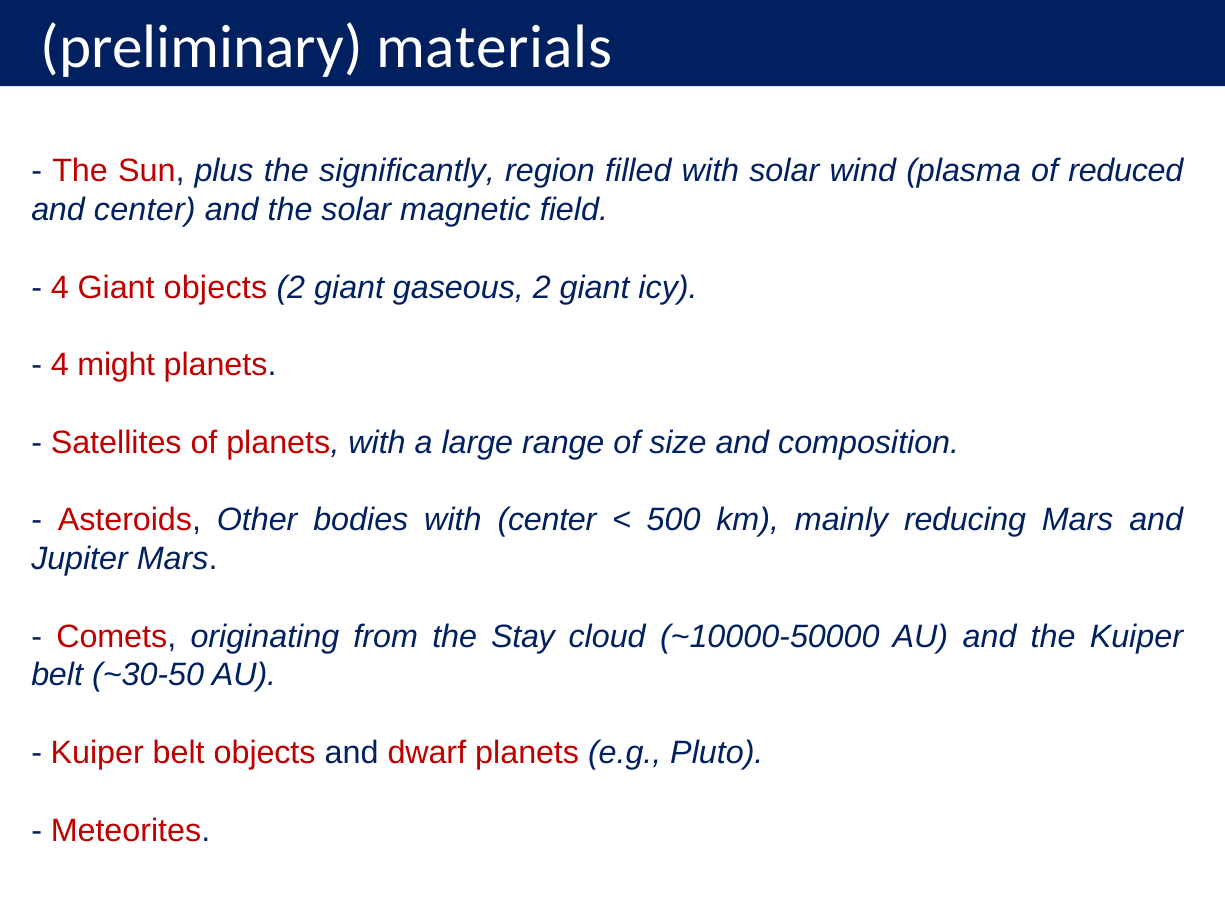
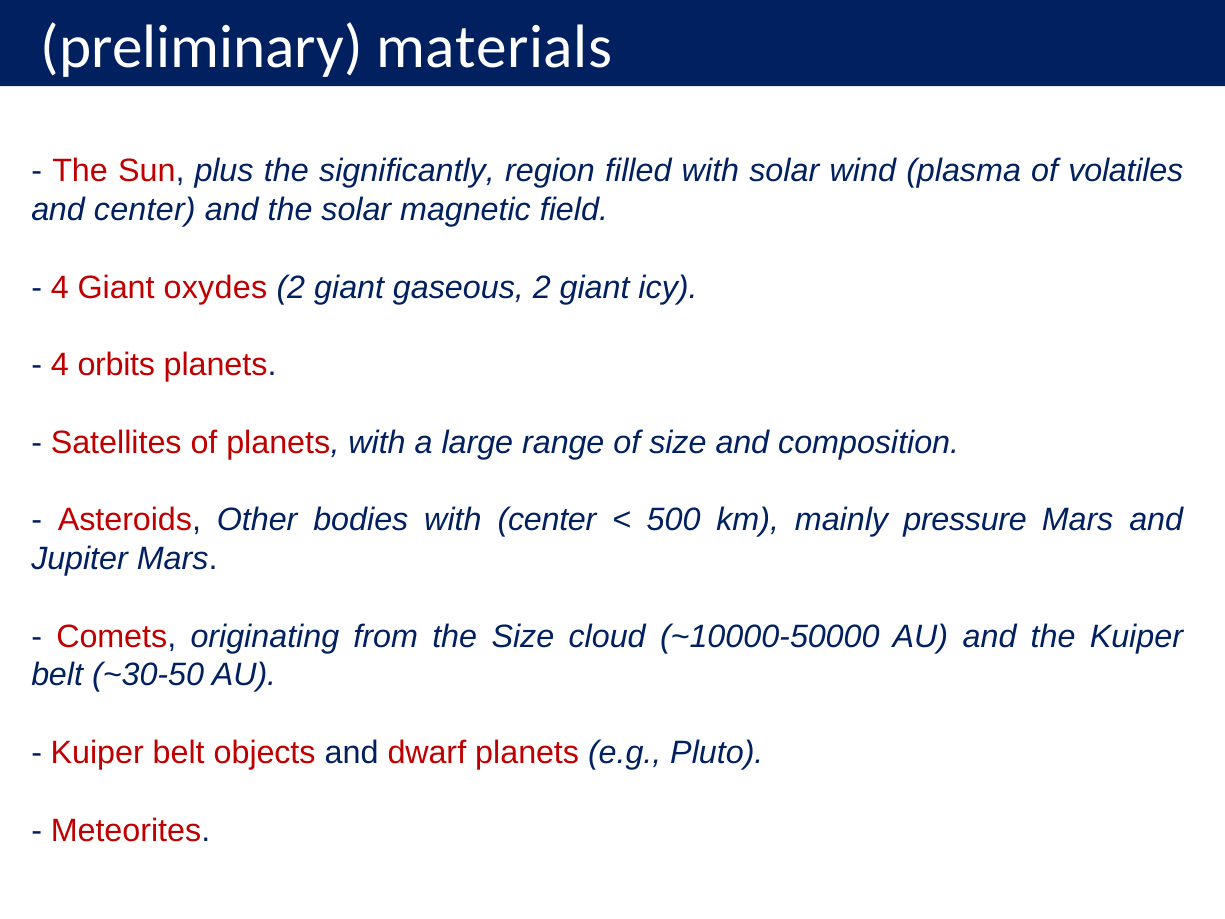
reduced: reduced -> volatiles
Giant objects: objects -> oxydes
might: might -> orbits
reducing: reducing -> pressure
the Stay: Stay -> Size
